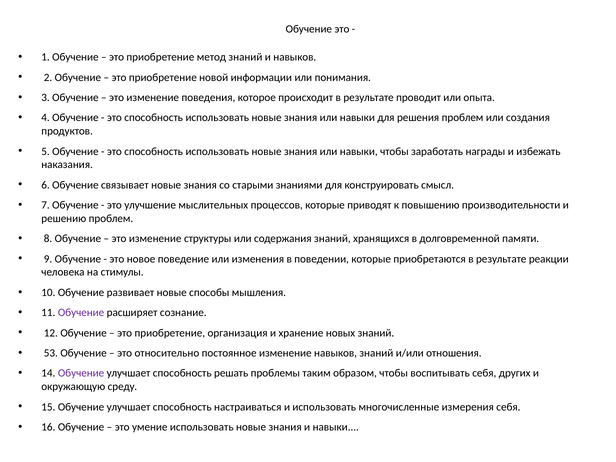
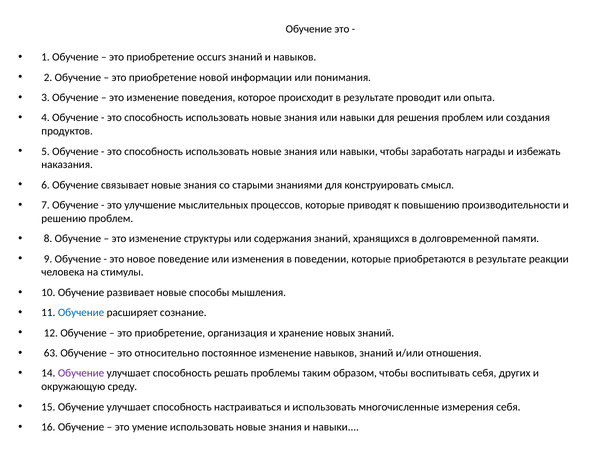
метод: метод -> occurs
Обучение at (81, 313) colour: purple -> blue
53: 53 -> 63
